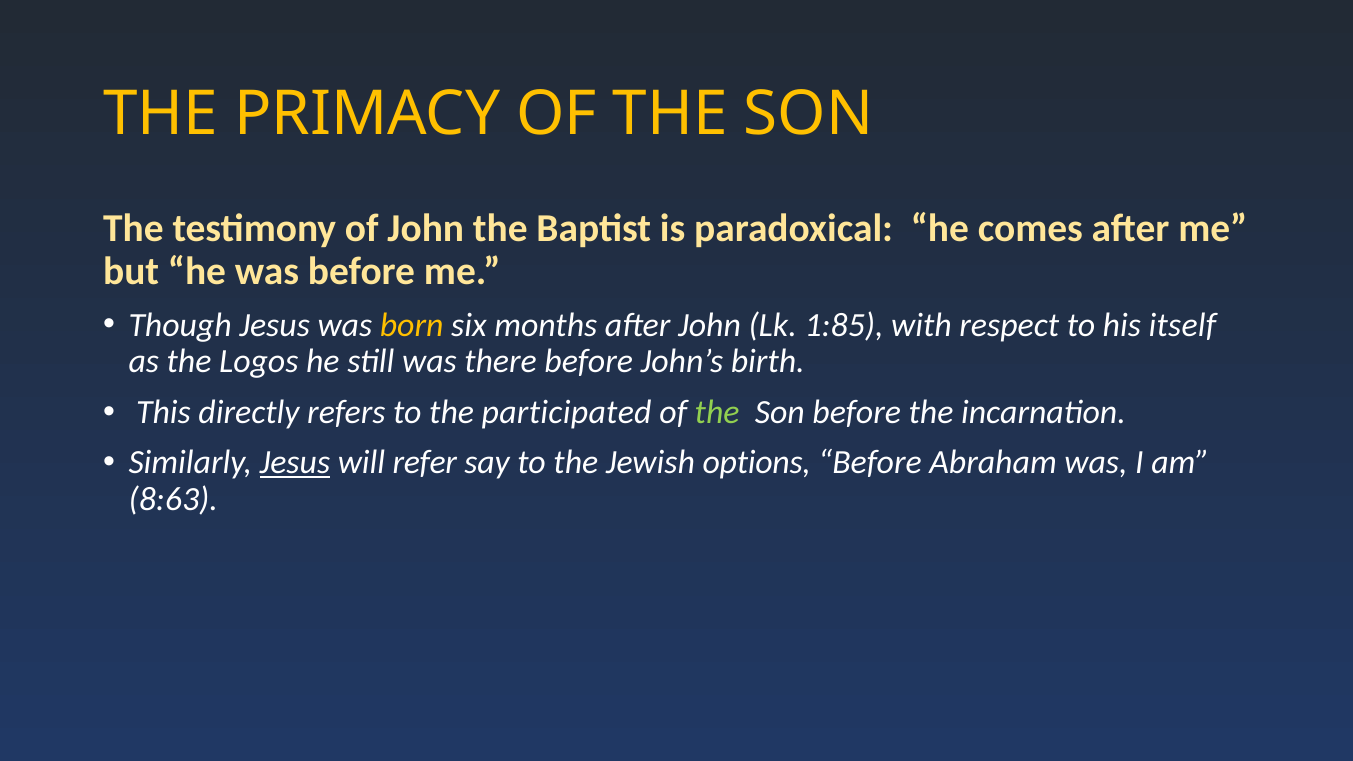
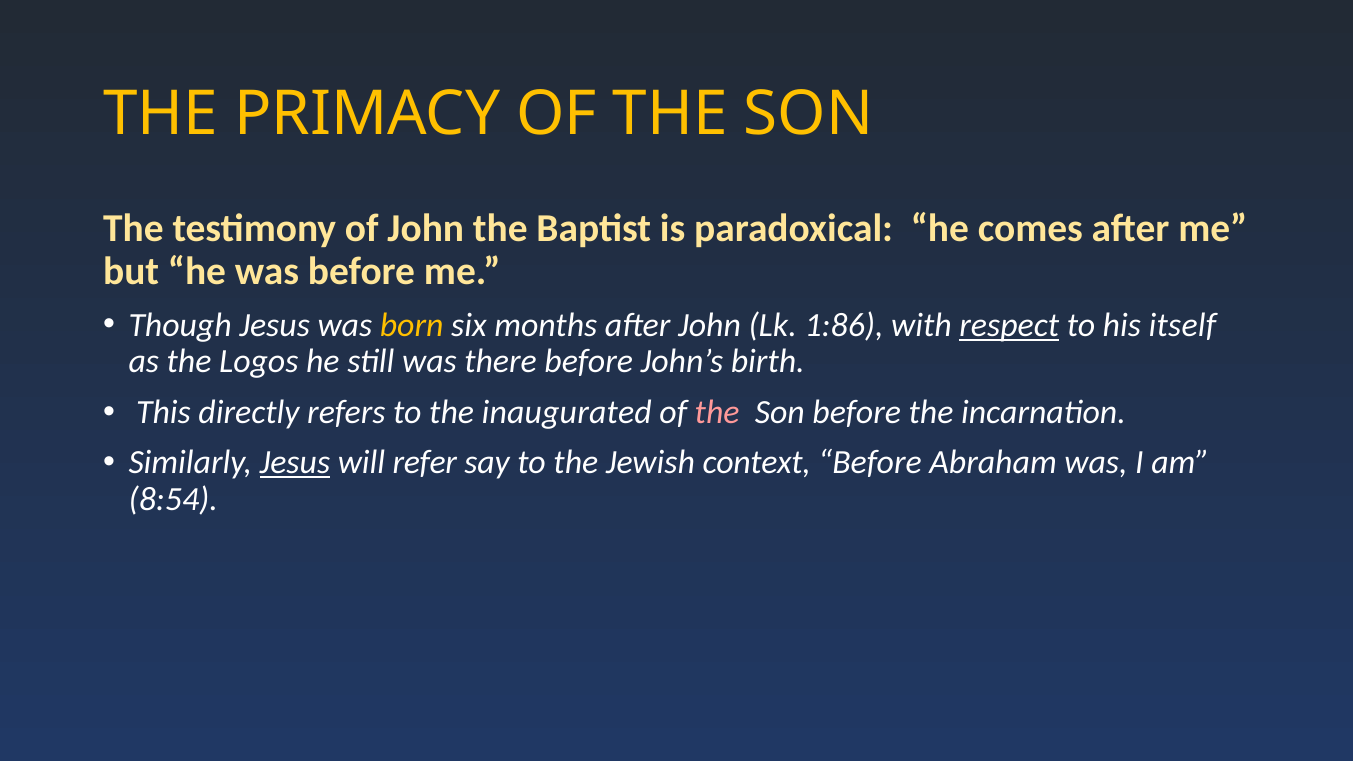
1:85: 1:85 -> 1:86
respect underline: none -> present
participated: participated -> inaugurated
the at (717, 412) colour: light green -> pink
options: options -> context
8:63: 8:63 -> 8:54
